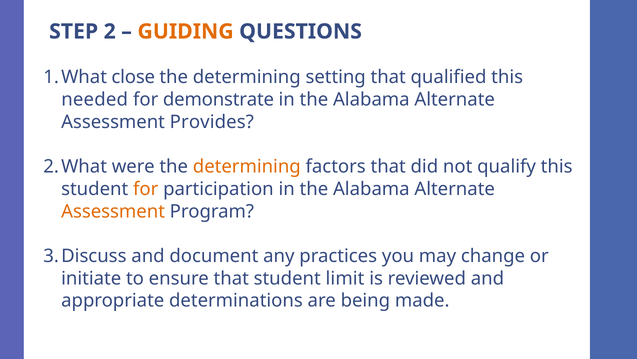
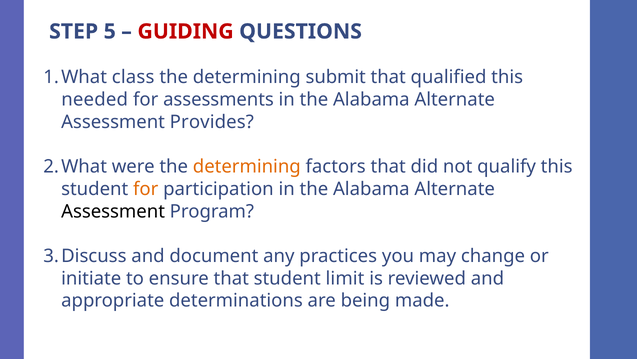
2: 2 -> 5
GUIDING colour: orange -> red
close: close -> class
setting: setting -> submit
demonstrate: demonstrate -> assessments
Assessment at (113, 211) colour: orange -> black
